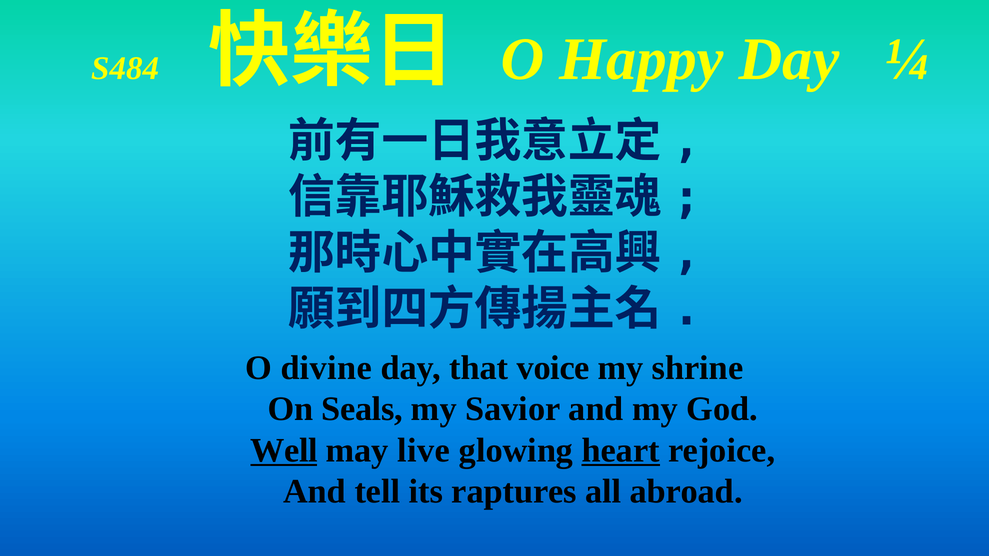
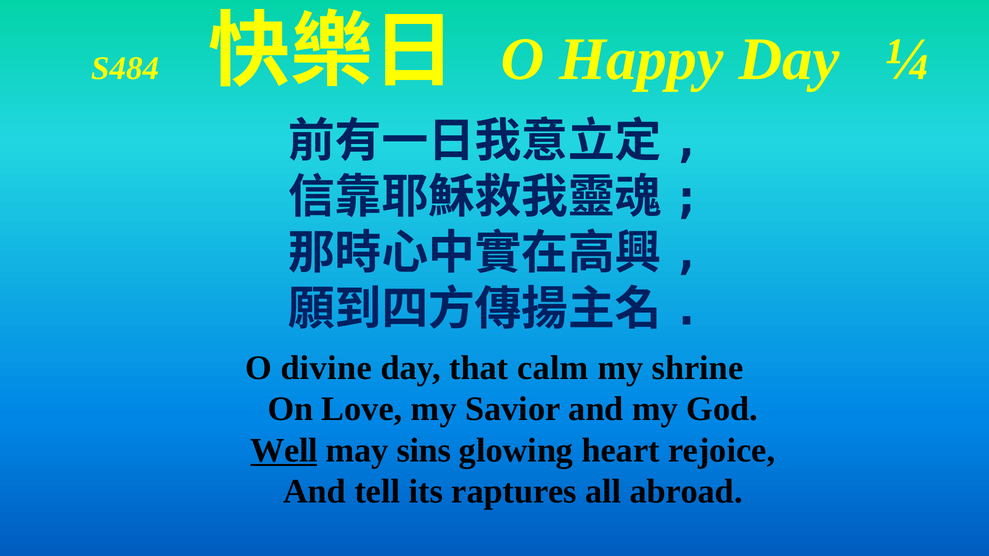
voice: voice -> calm
Seals: Seals -> Love
live: live -> sins
heart underline: present -> none
